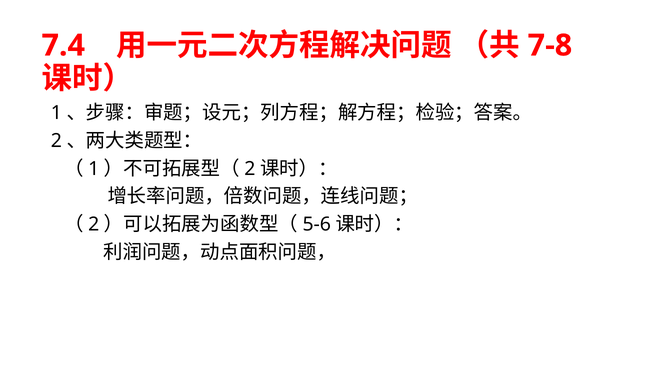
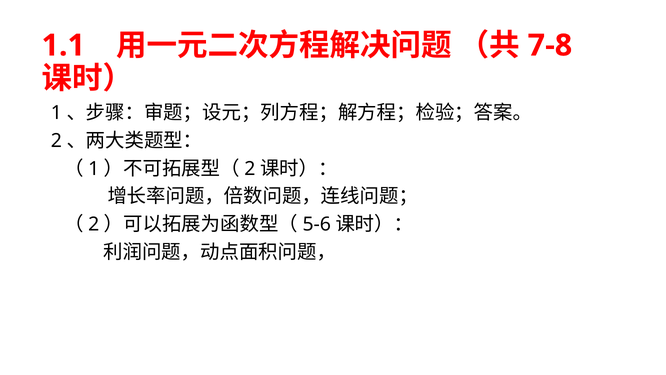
7.4: 7.4 -> 1.1
